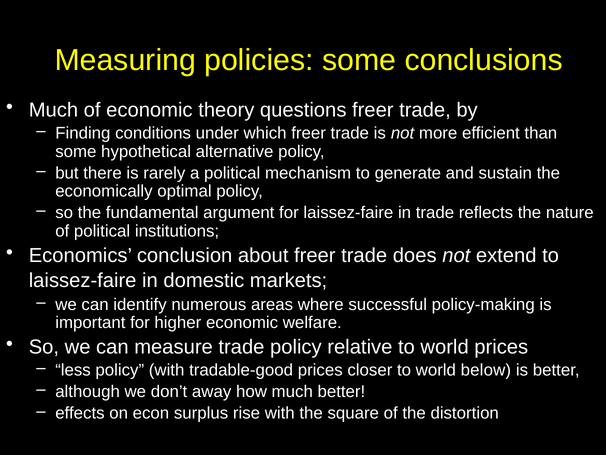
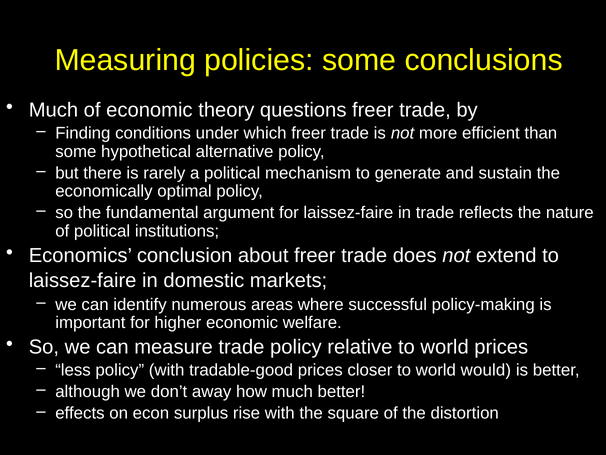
below: below -> would
